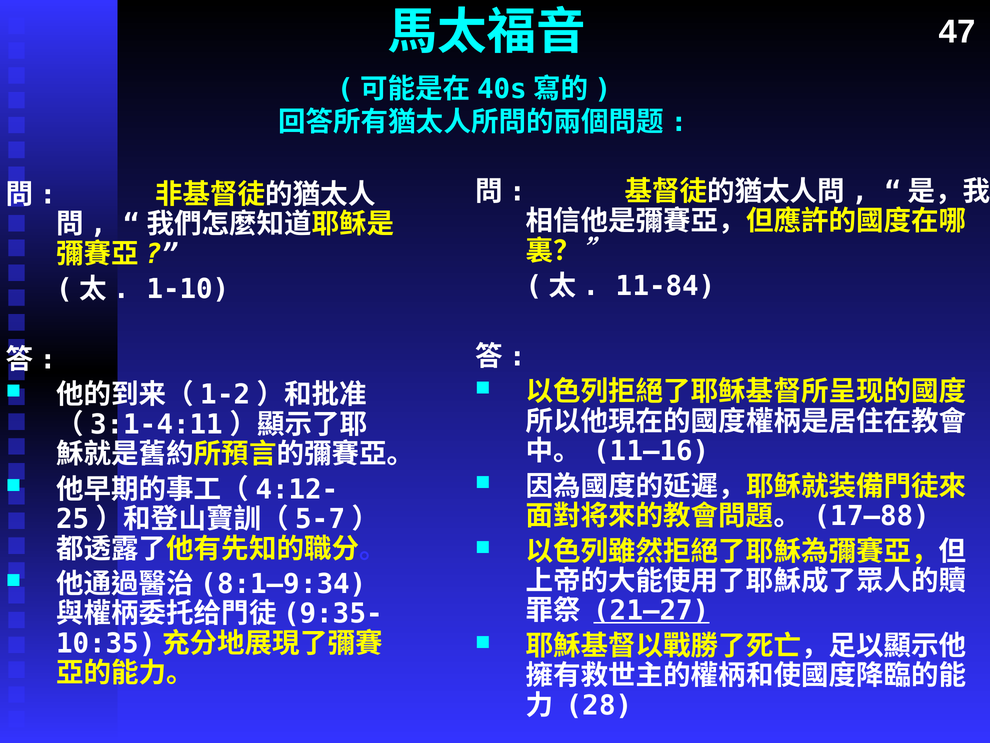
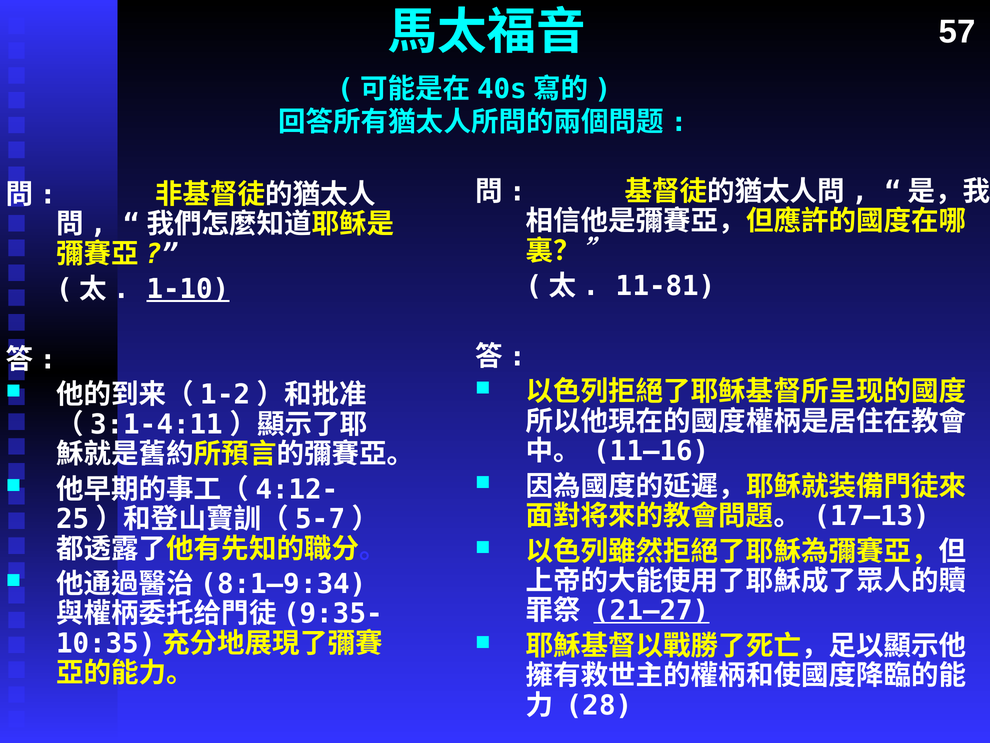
47: 47 -> 57
11-84: 11-84 -> 11-81
1-10 underline: none -> present
17–88: 17–88 -> 17–13
